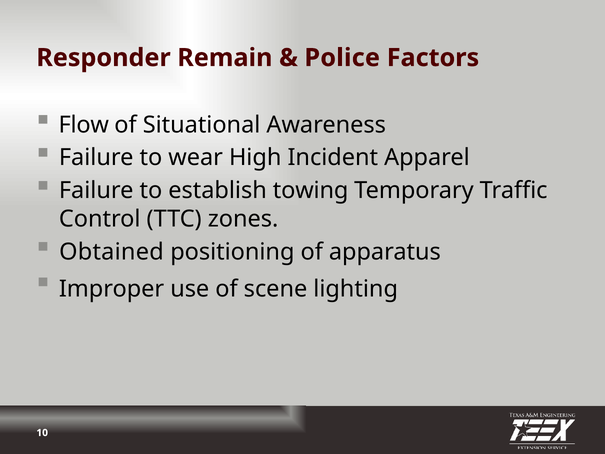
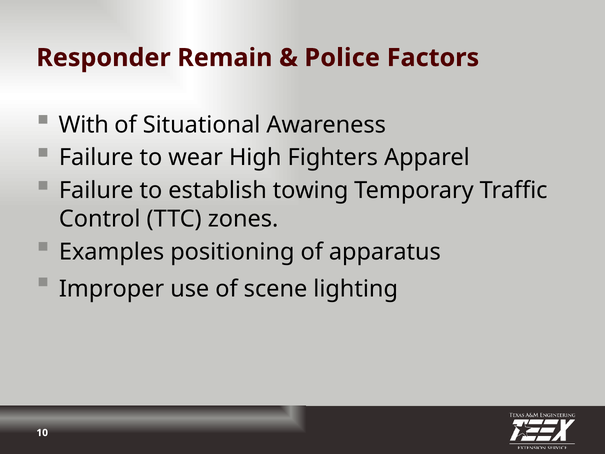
Flow: Flow -> With
Incident: Incident -> Fighters
Obtained: Obtained -> Examples
